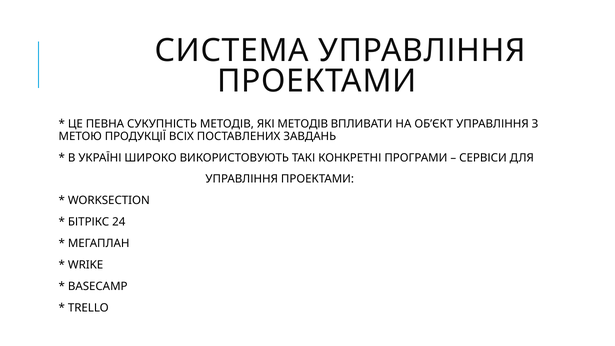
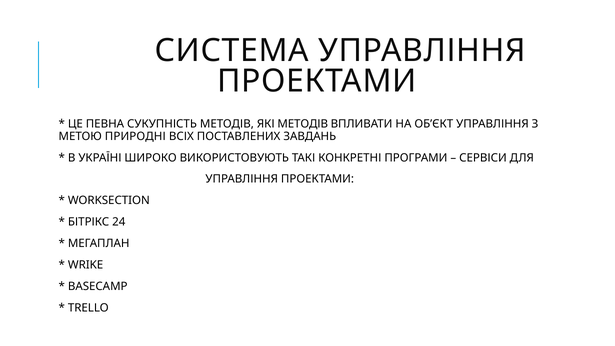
ПРОДУКЦІЇ: ПРОДУКЦІЇ -> ПРИРОДНІ
